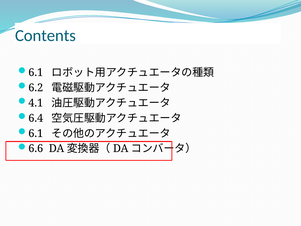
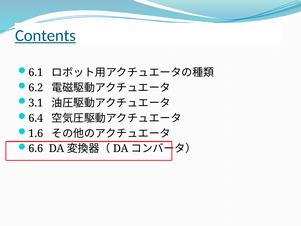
Contents underline: none -> present
4.1: 4.1 -> 3.1
6.1 at (36, 133): 6.1 -> 1.6
